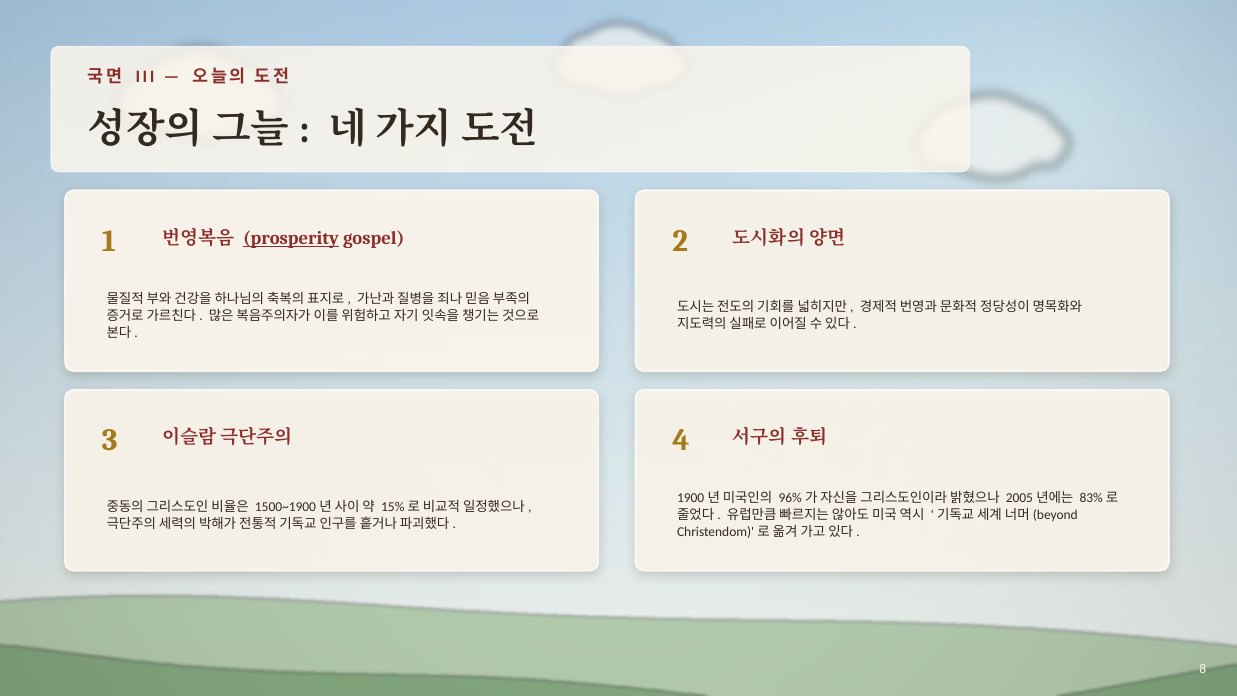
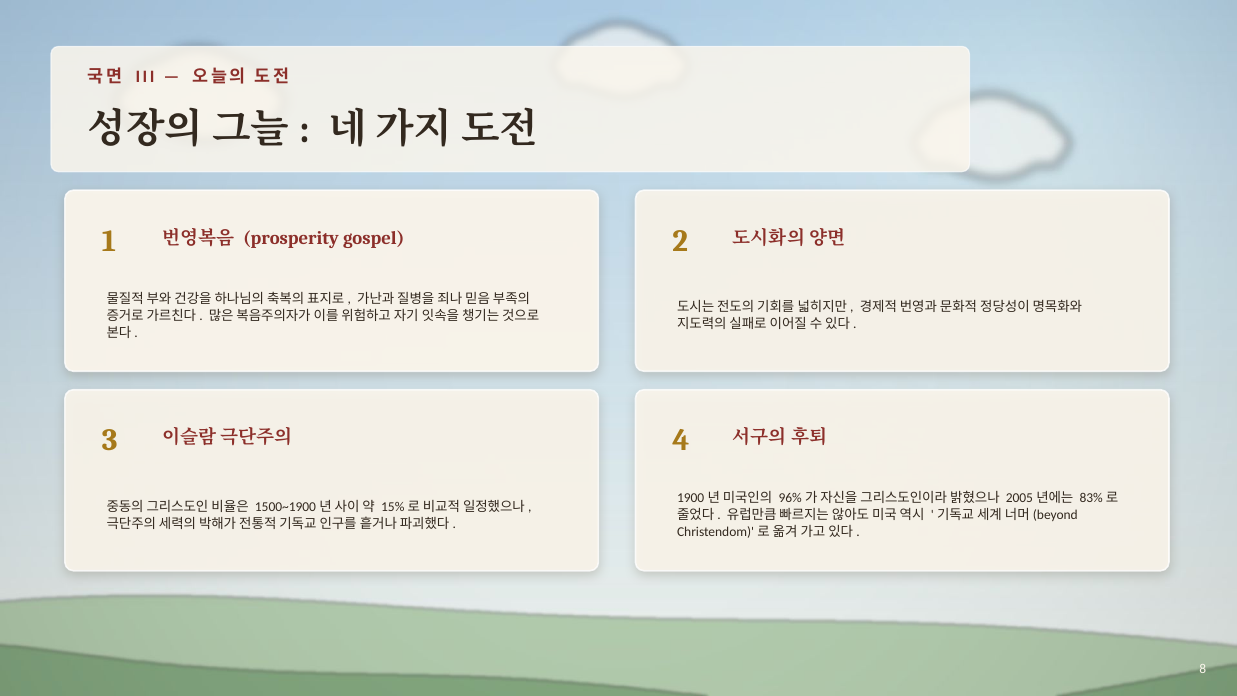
prosperity underline: present -> none
